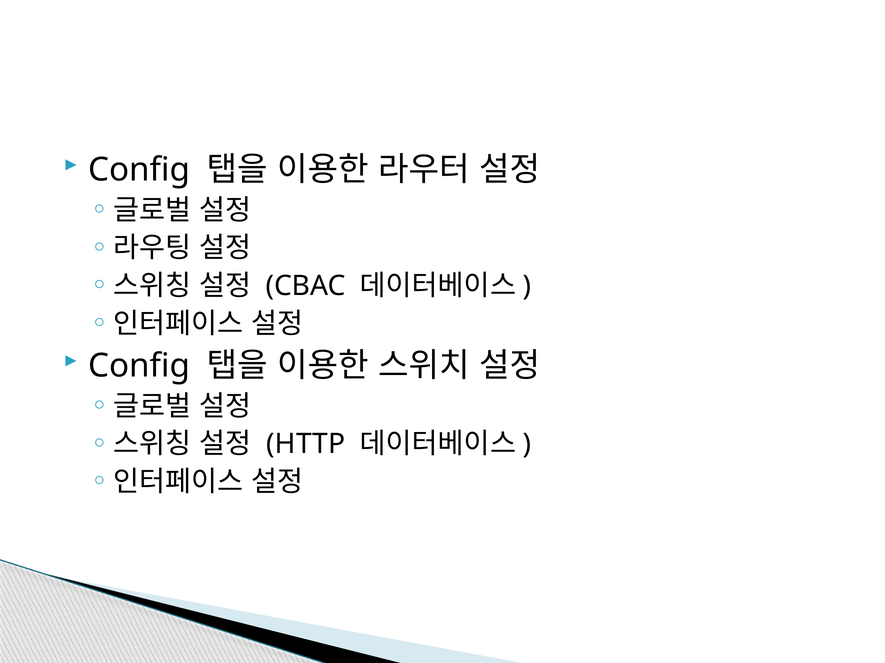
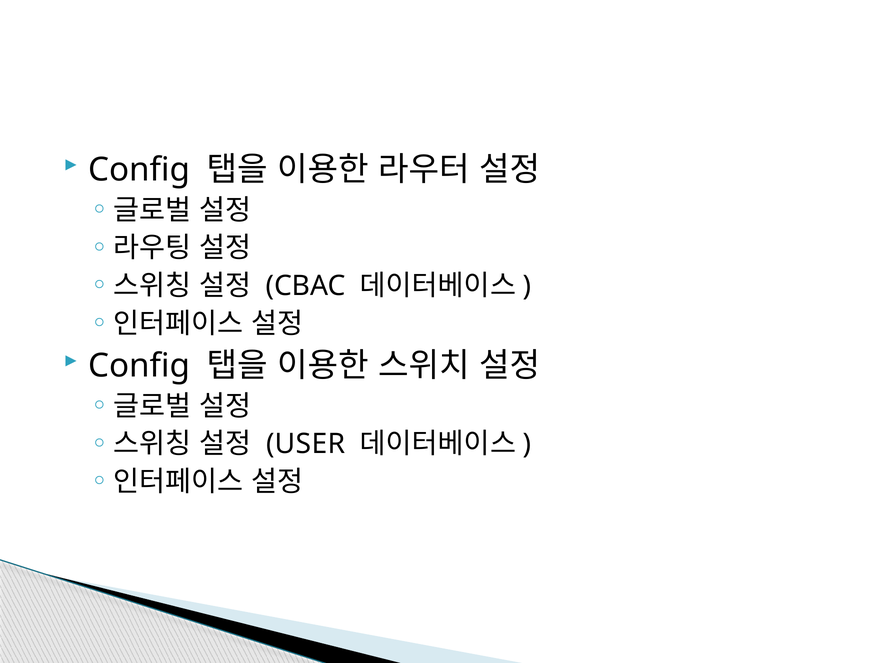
HTTP: HTTP -> USER
